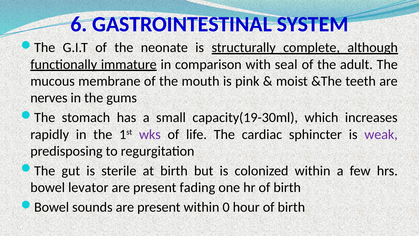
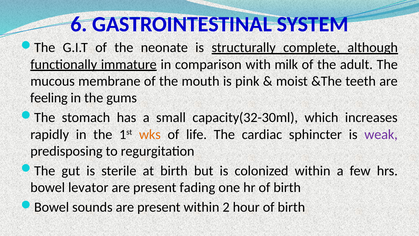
seal: seal -> milk
nerves: nerves -> feeling
capacity(19-30ml: capacity(19-30ml -> capacity(32-30ml
wks colour: purple -> orange
0: 0 -> 2
